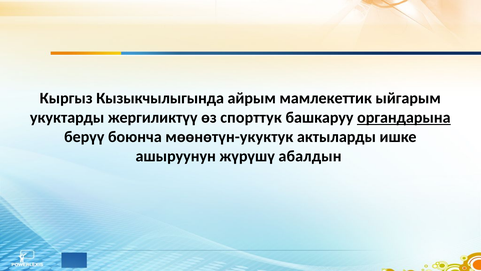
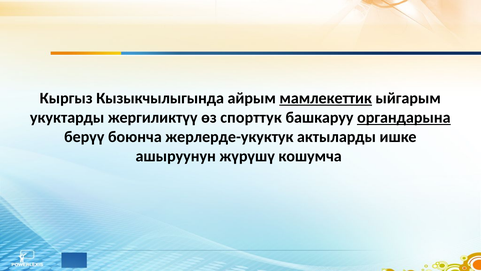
мамлекеттик underline: none -> present
мөөнөтүн-укуктук: мөөнөтүн-укуктук -> жерлерде-укуктук
абалдын: абалдын -> кошумча
